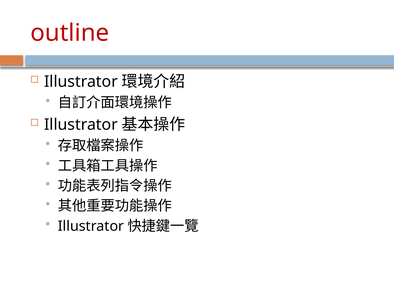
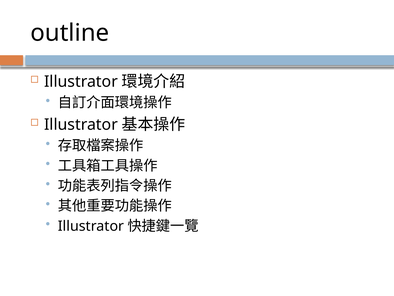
outline colour: red -> black
